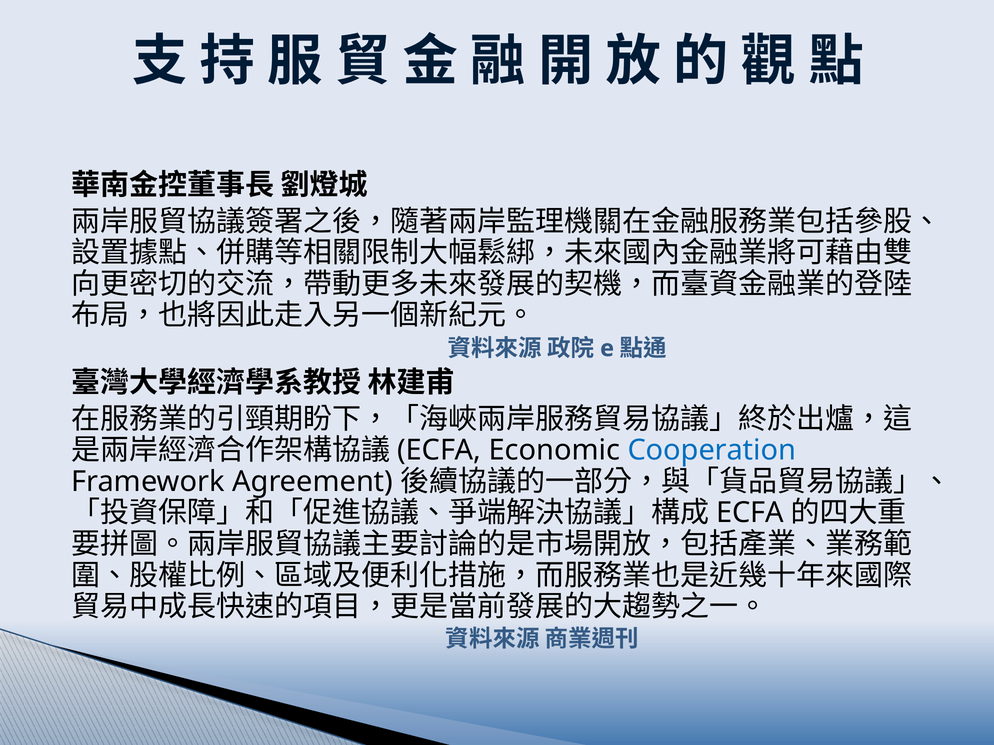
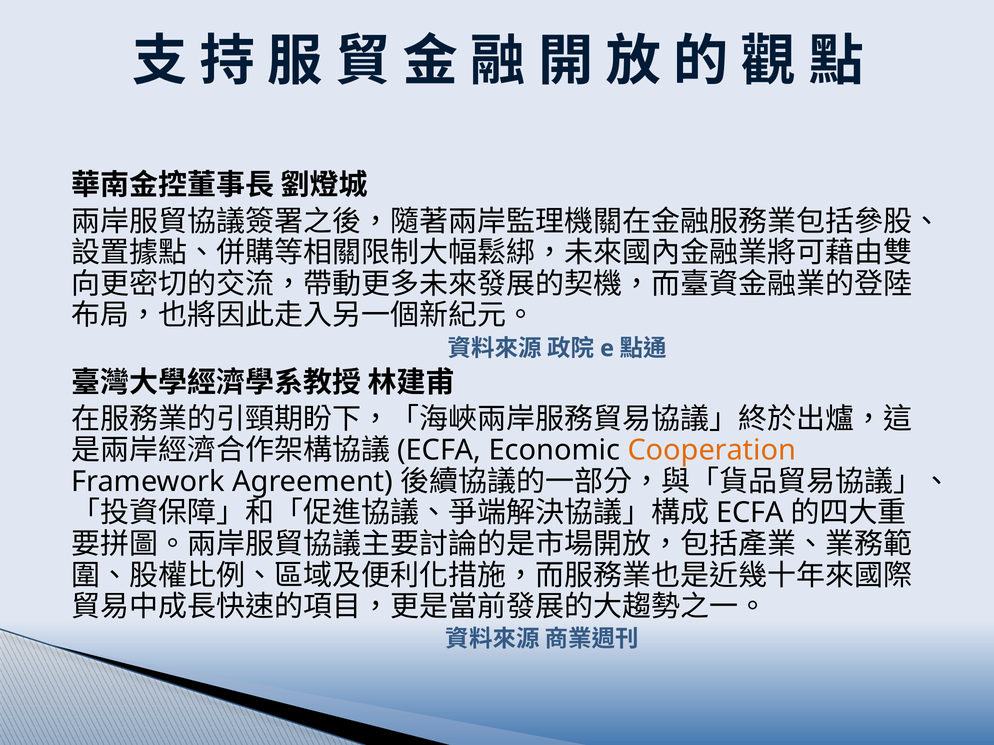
Cooperation colour: blue -> orange
